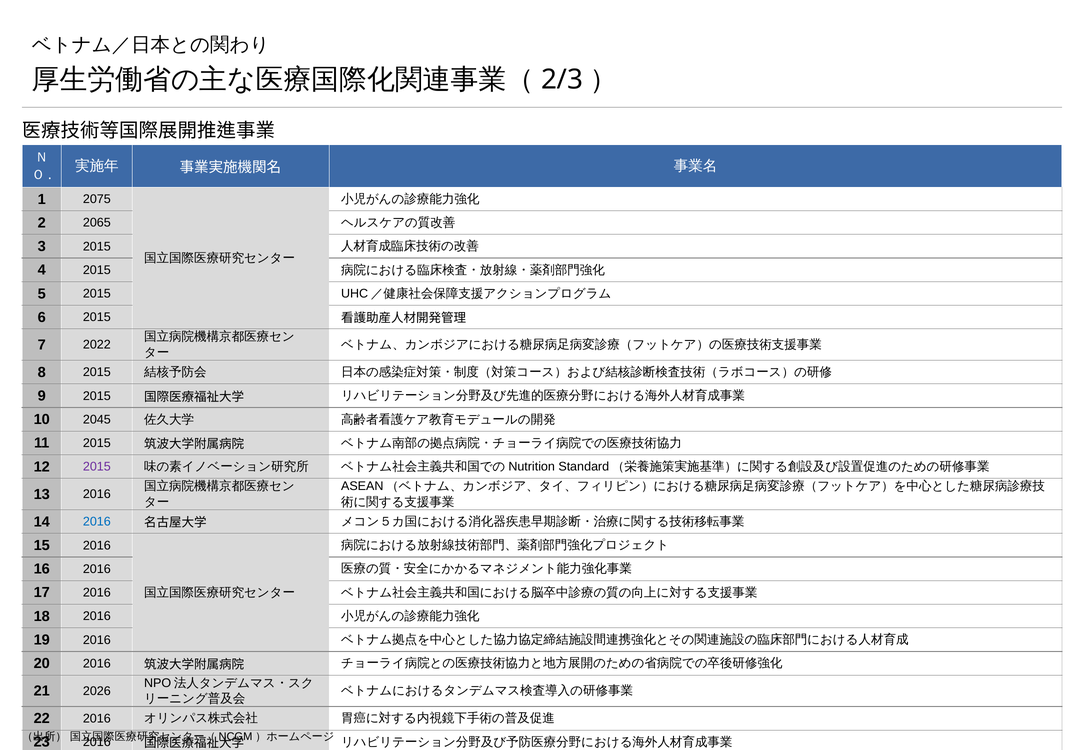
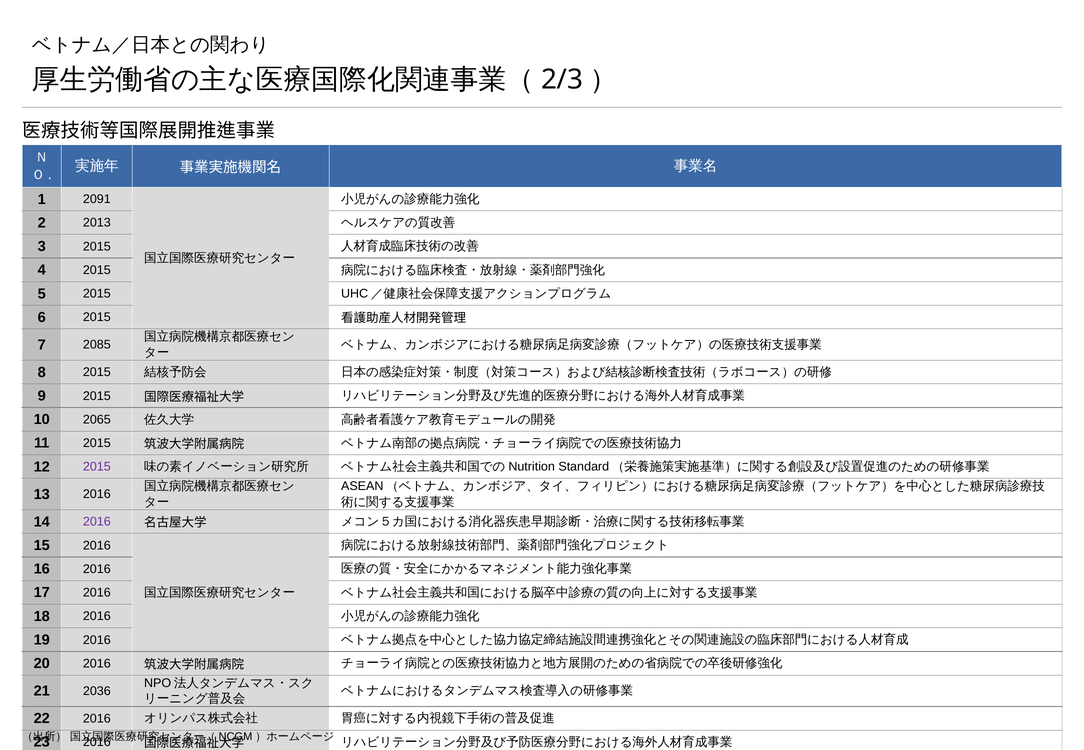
2075: 2075 -> 2091
2065: 2065 -> 2013
2022: 2022 -> 2085
2045: 2045 -> 2065
2016 at (97, 522) colour: blue -> purple
2026: 2026 -> 2036
